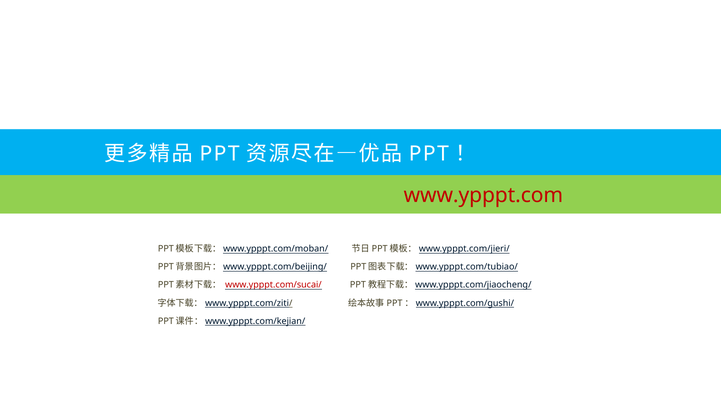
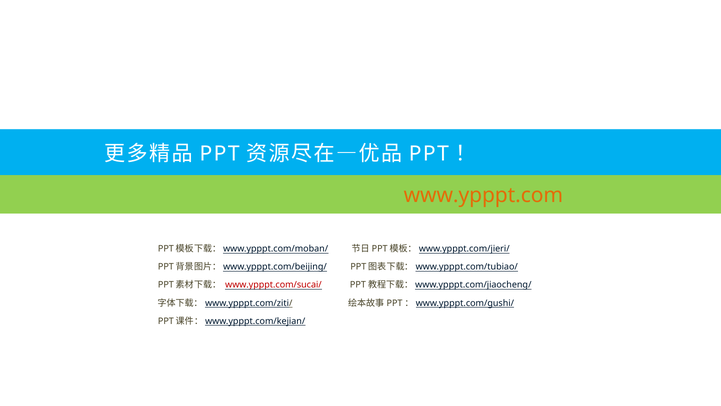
www.ypppt.com colour: red -> orange
